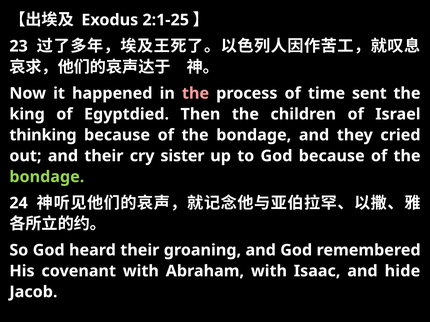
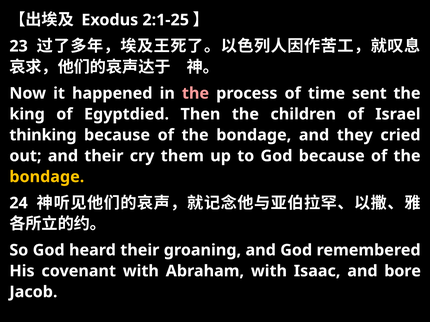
sister: sister -> them
bondage at (47, 177) colour: light green -> yellow
hide: hide -> bore
